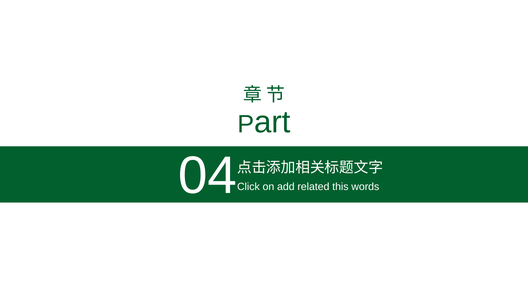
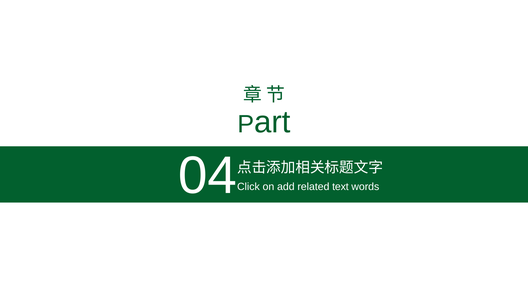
this: this -> text
